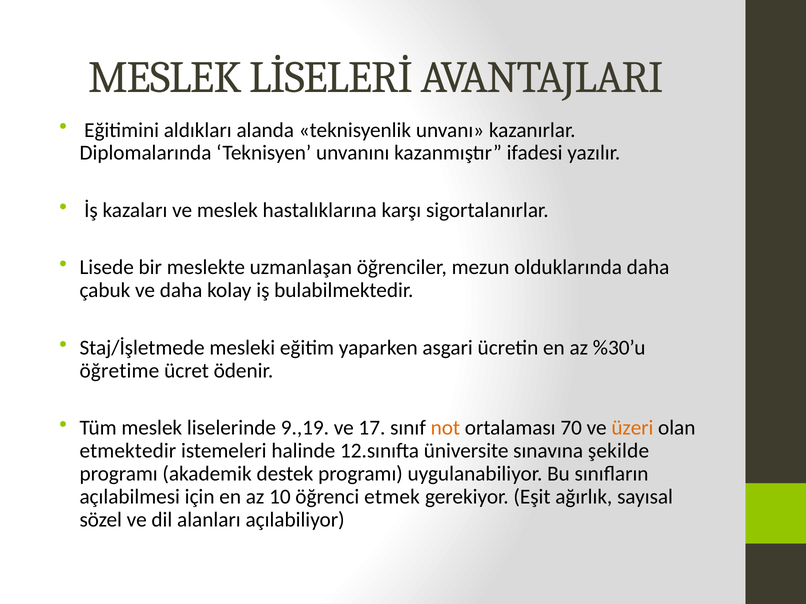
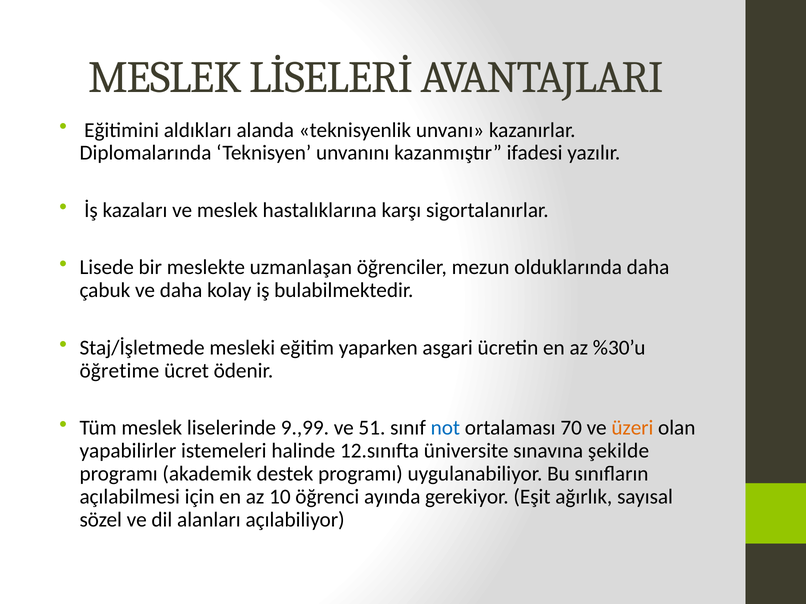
9.,19: 9.,19 -> 9.,99
17: 17 -> 51
not colour: orange -> blue
etmektedir: etmektedir -> yapabilirler
etmek: etmek -> ayında
